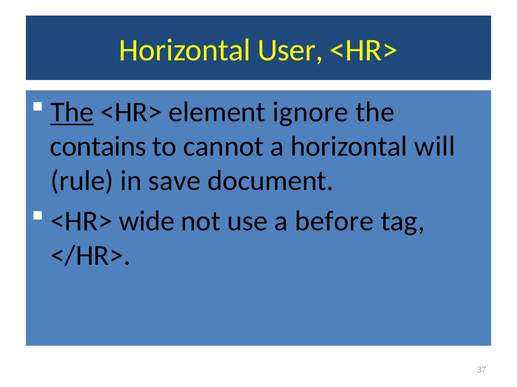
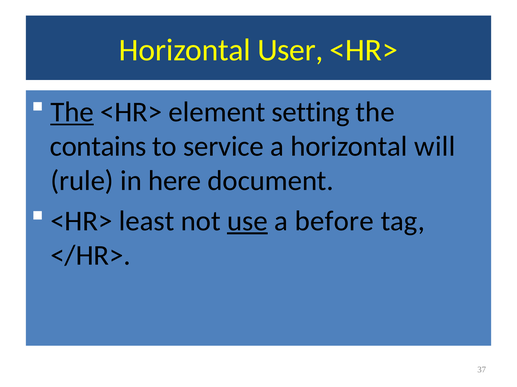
ignore: ignore -> setting
cannot: cannot -> service
save: save -> here
wide: wide -> least
use underline: none -> present
